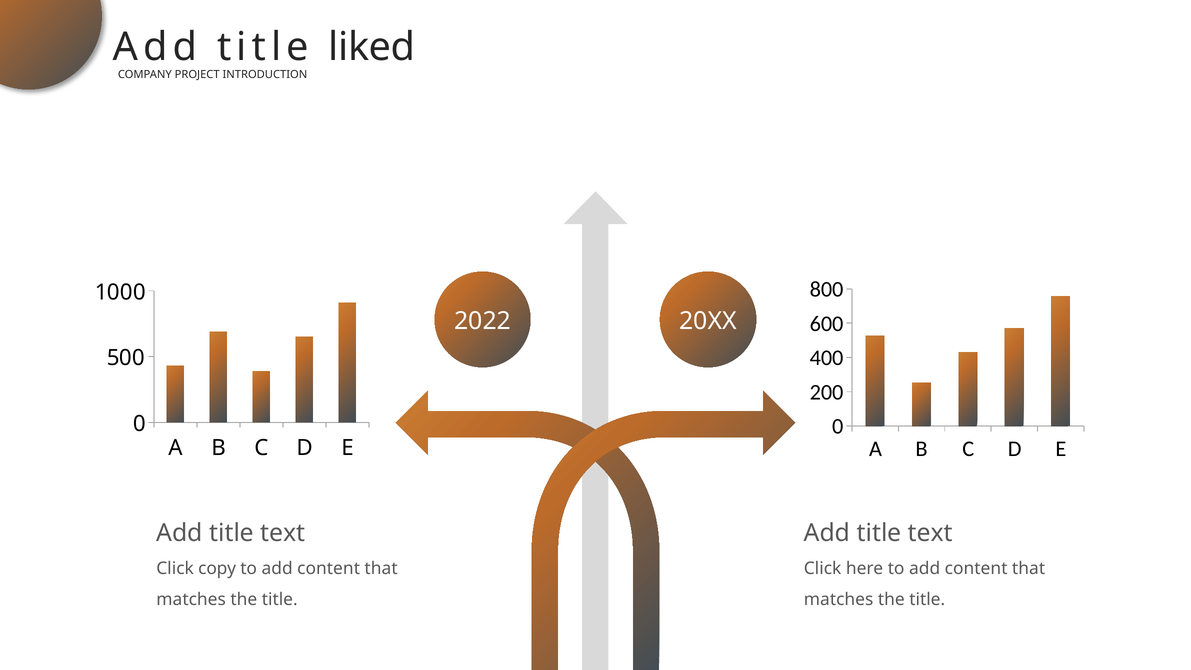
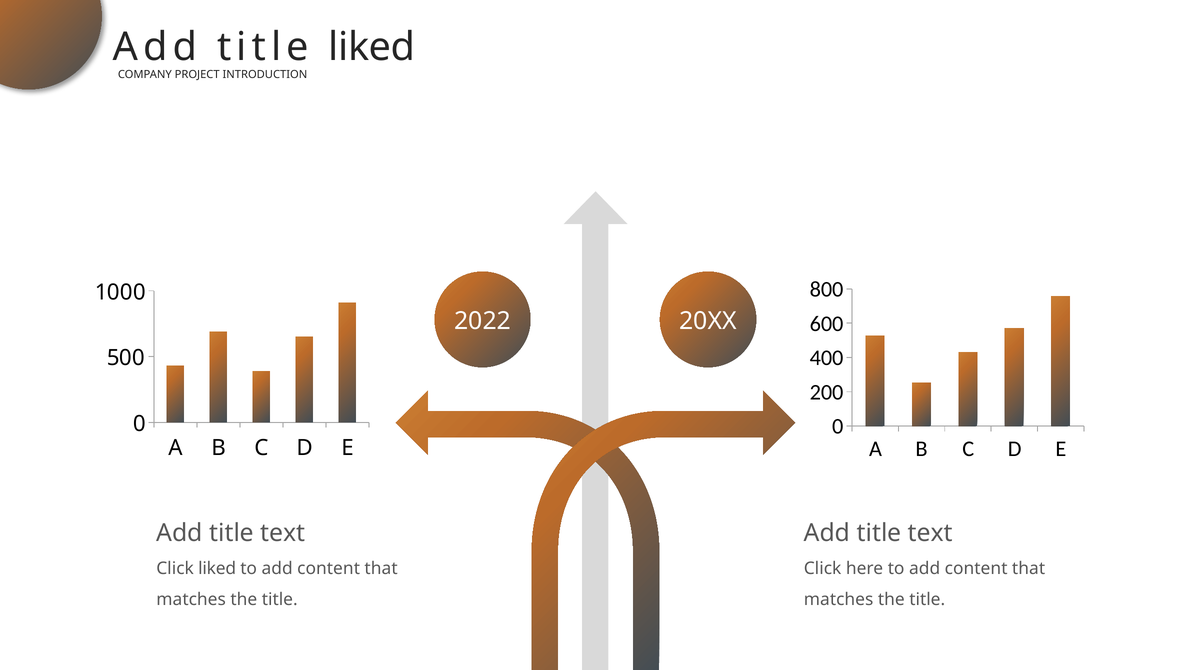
Click copy: copy -> liked
